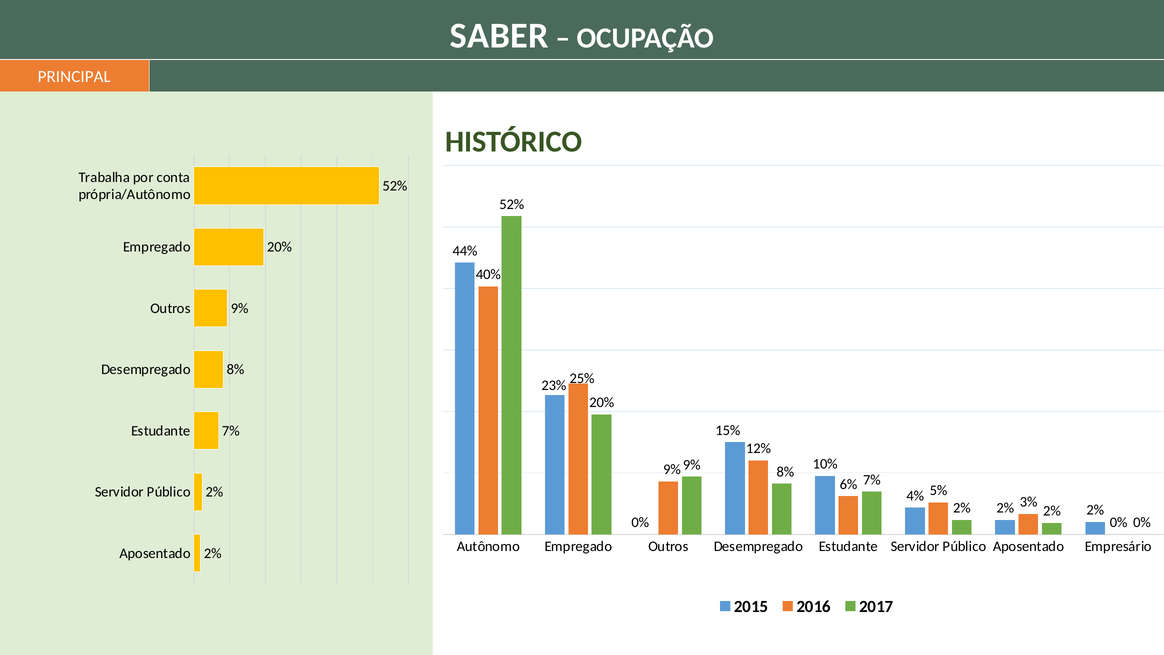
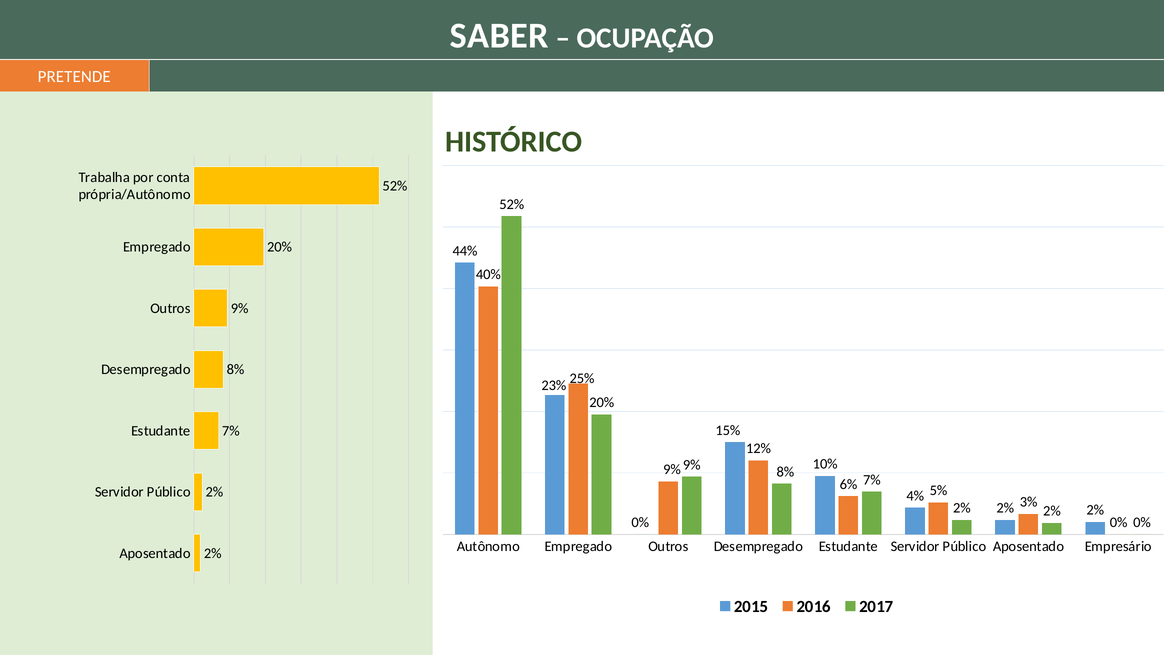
PRINCIPAL: PRINCIPAL -> PRETENDE
